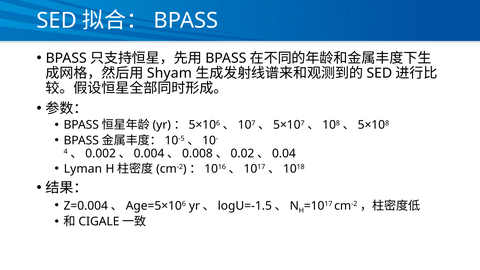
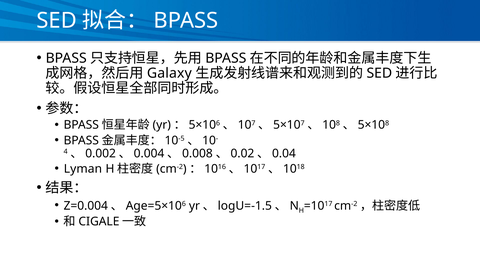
Shyam: Shyam -> Galaxy
